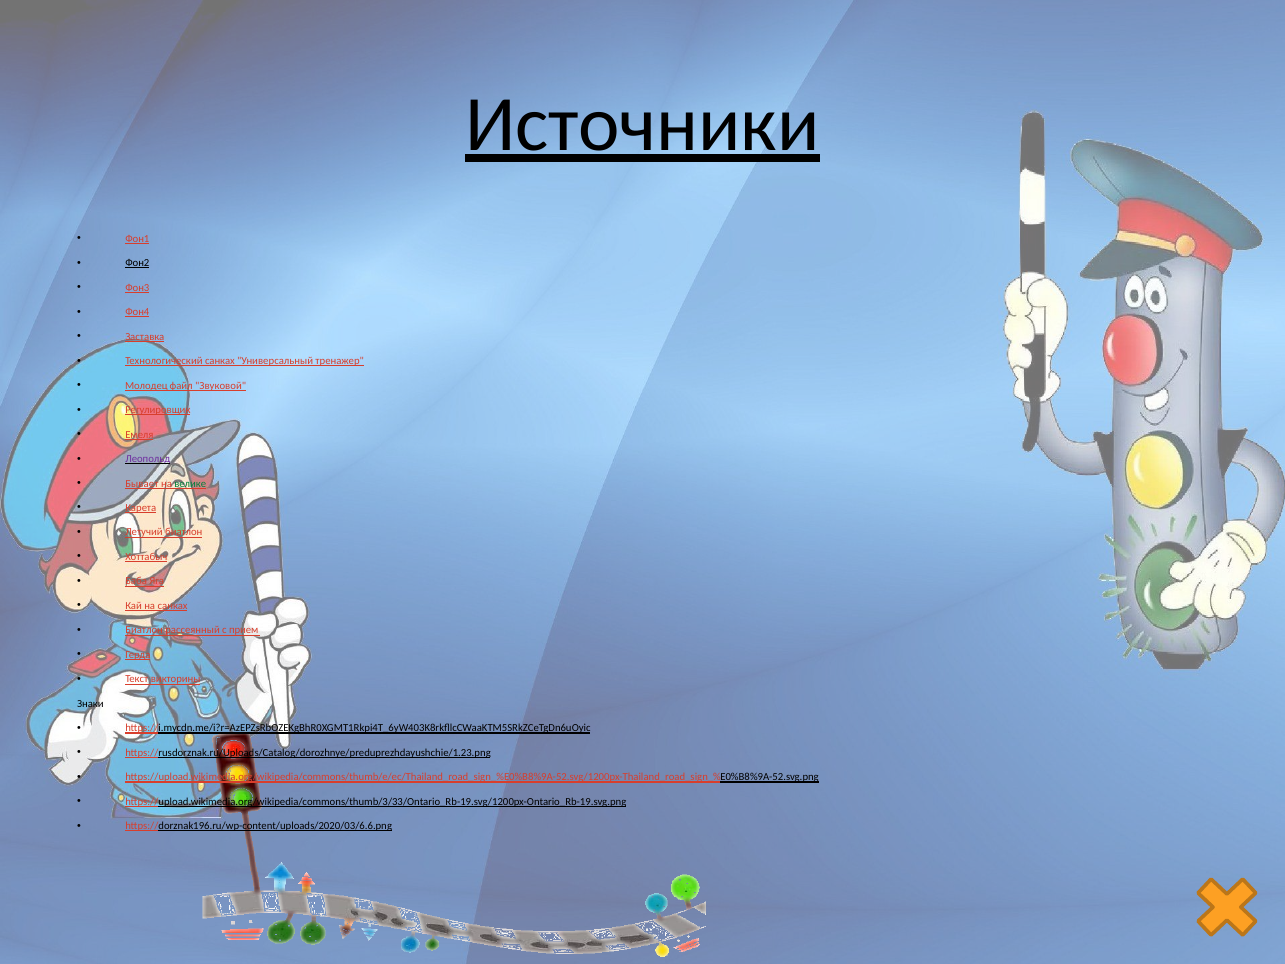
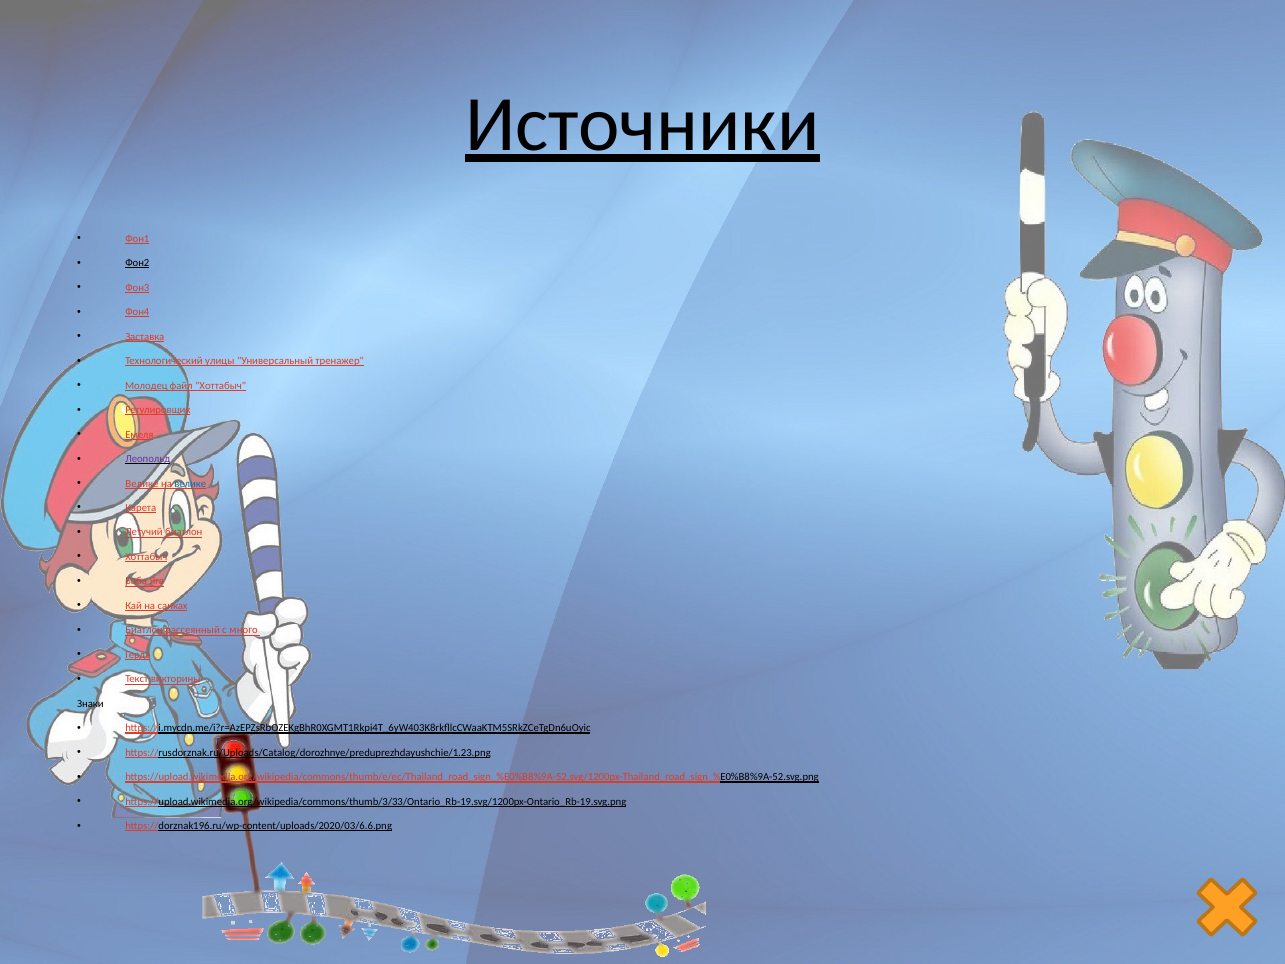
Технологический санках: санках -> улицы
файл Звуковой: Звуковой -> Хоттабыч
Бывает at (142, 483): Бывает -> Велике
велике at (190, 483) colour: green -> blue
прием: прием -> много
